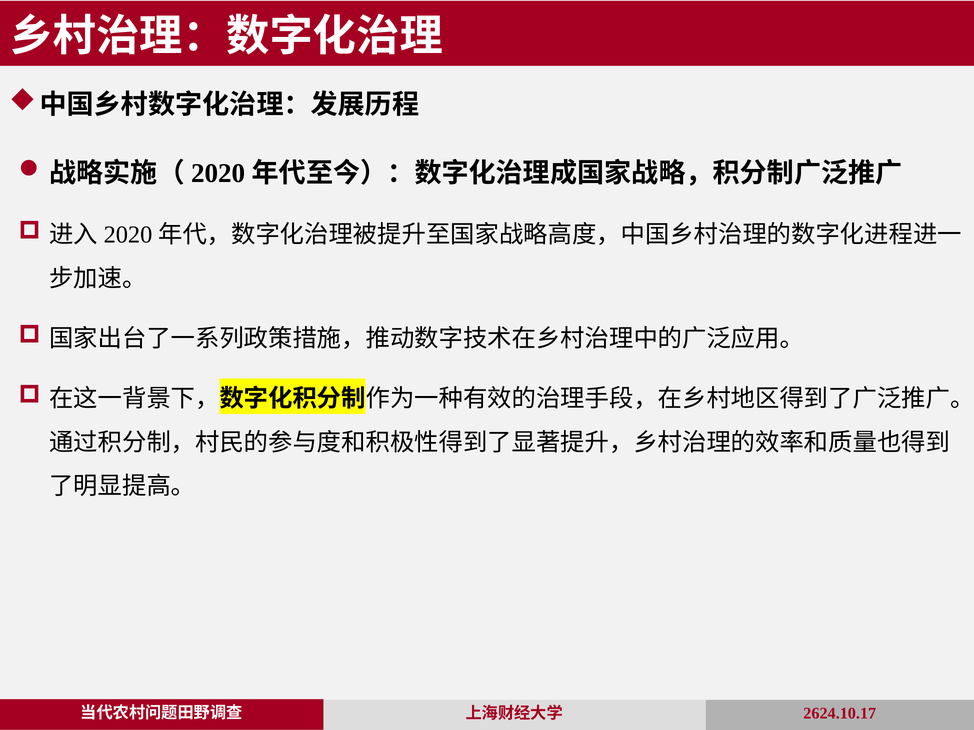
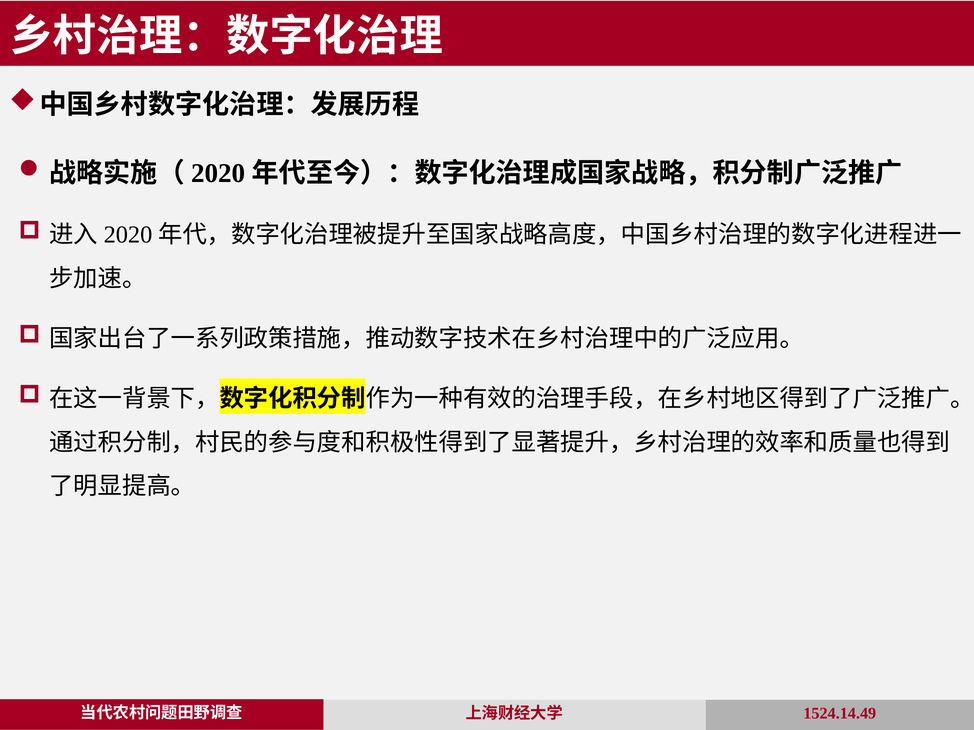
2624.10.17: 2624.10.17 -> 1524.14.49
